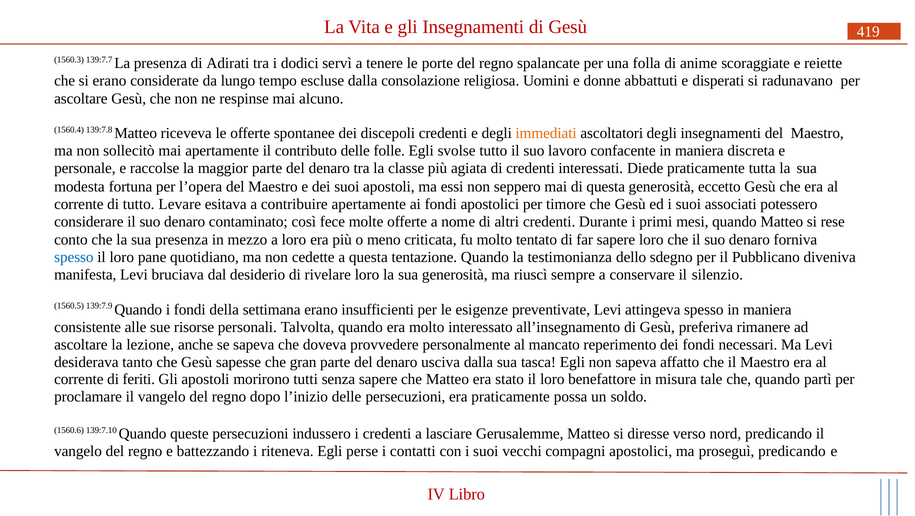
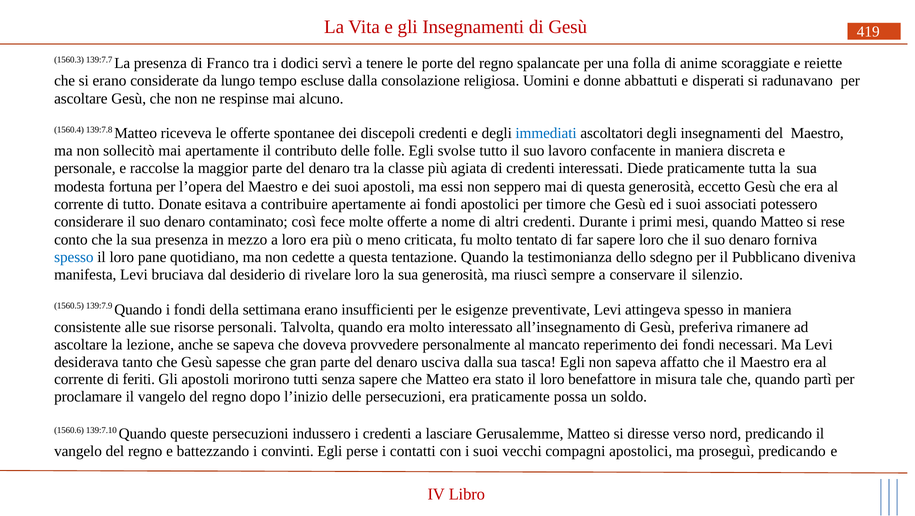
Adirati: Adirati -> Franco
immediati colour: orange -> blue
Levare: Levare -> Donate
riteneva: riteneva -> convinti
